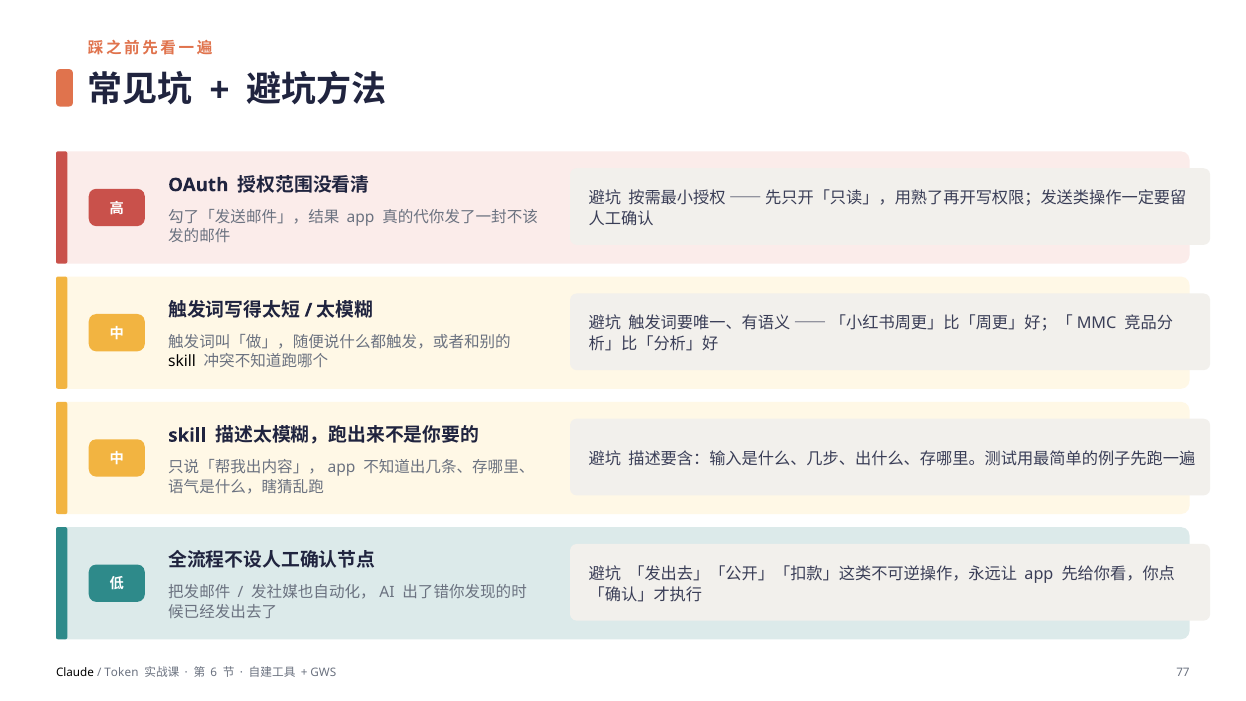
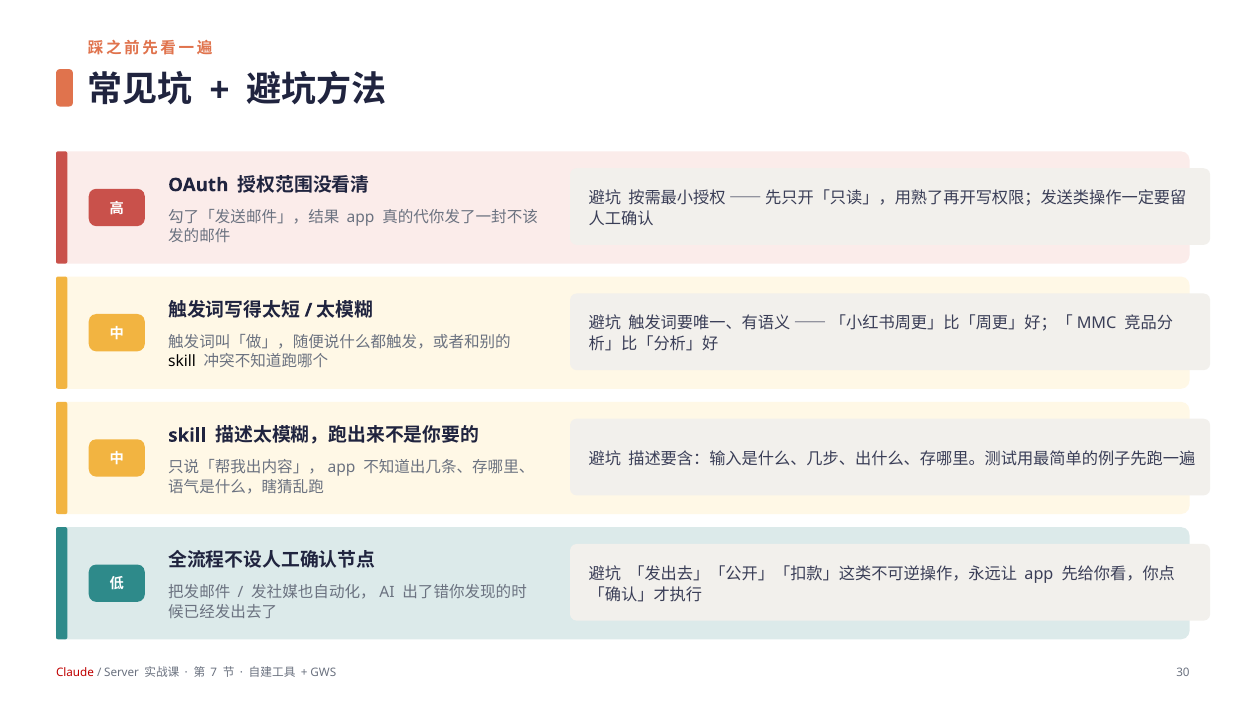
Claude colour: black -> red
Token: Token -> Server
6: 6 -> 7
77: 77 -> 30
